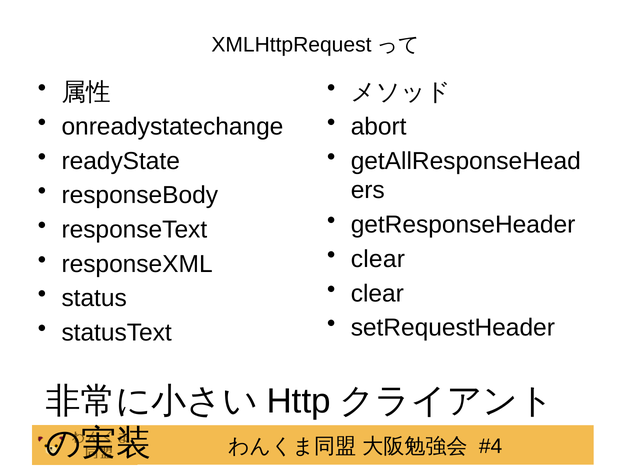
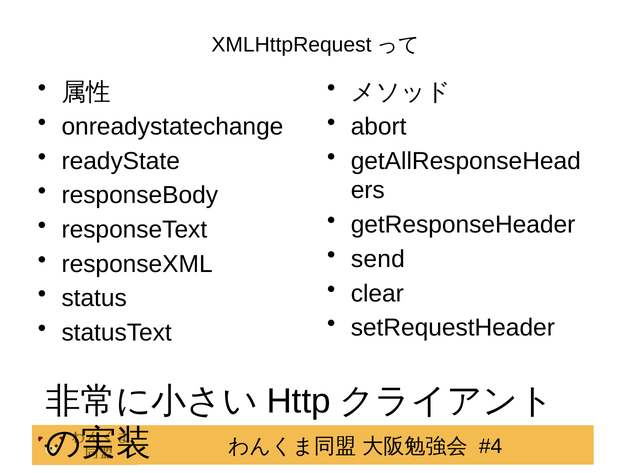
clear at (378, 259): clear -> send
